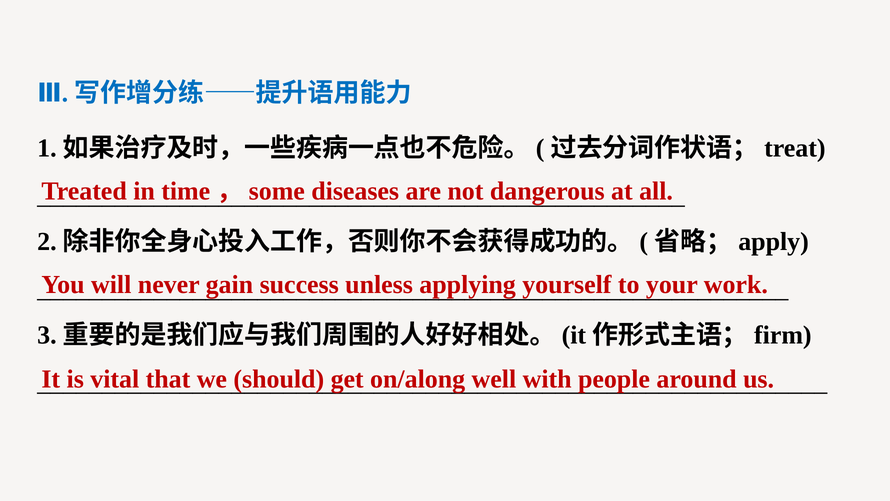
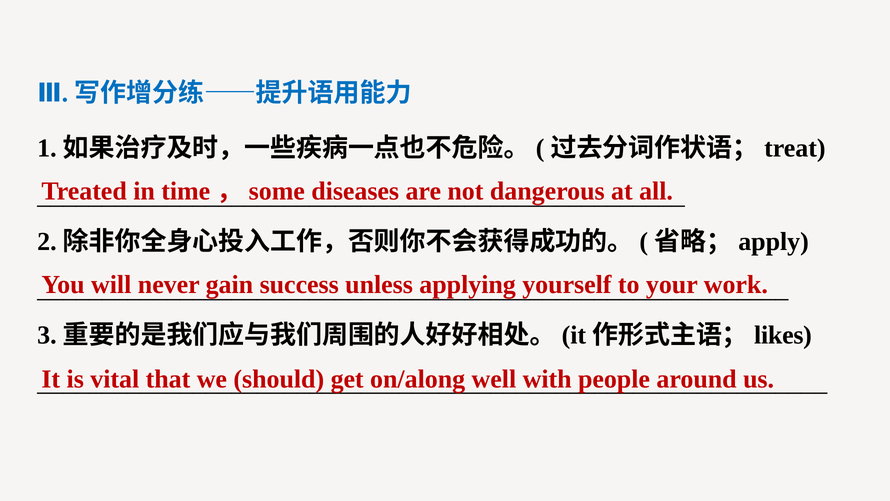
firm: firm -> likes
